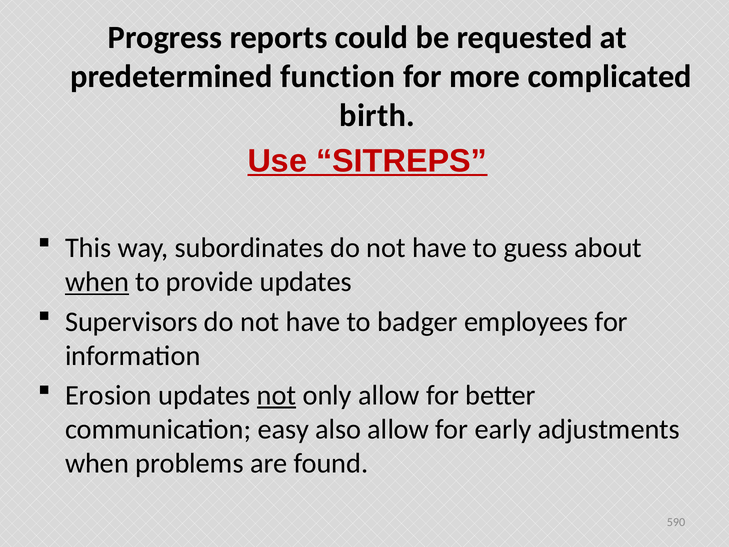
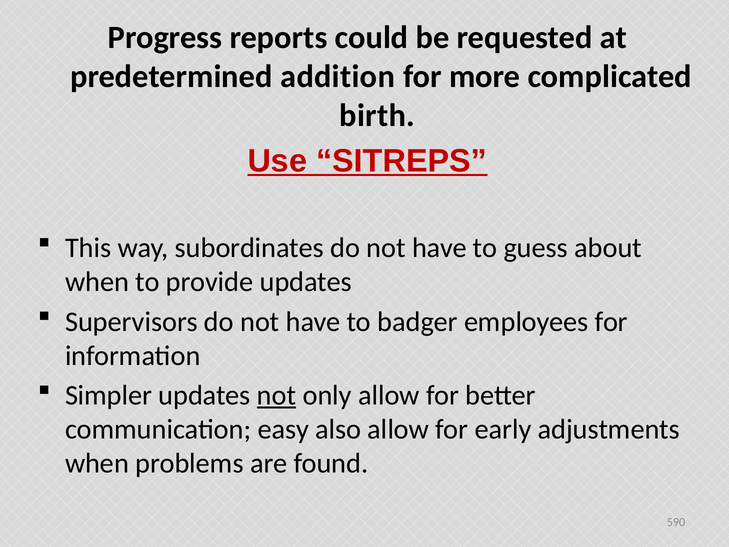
function: function -> addition
when at (97, 282) underline: present -> none
Erosion: Erosion -> Simpler
